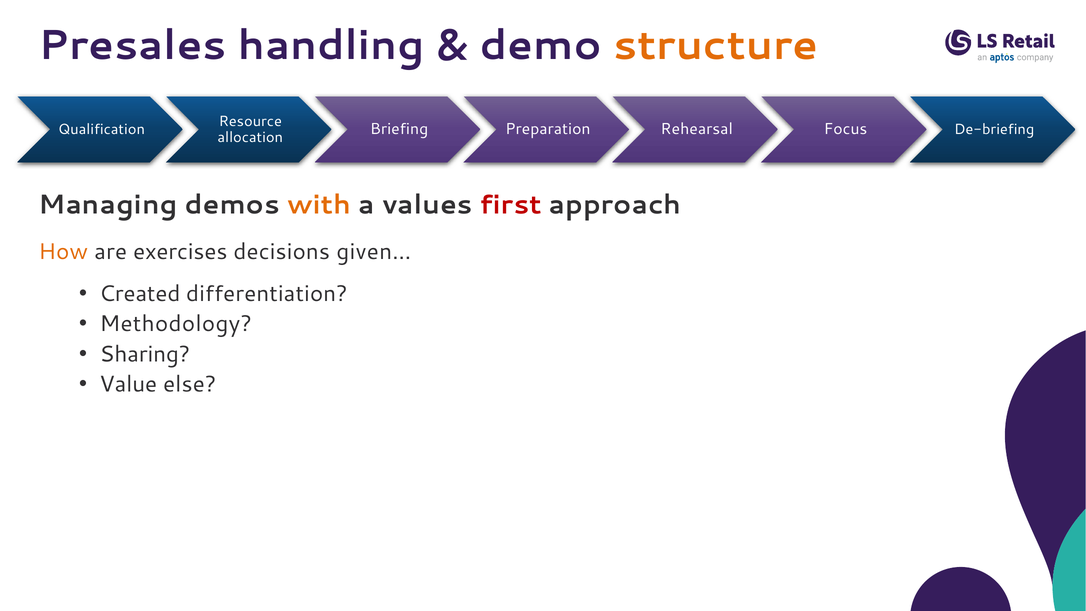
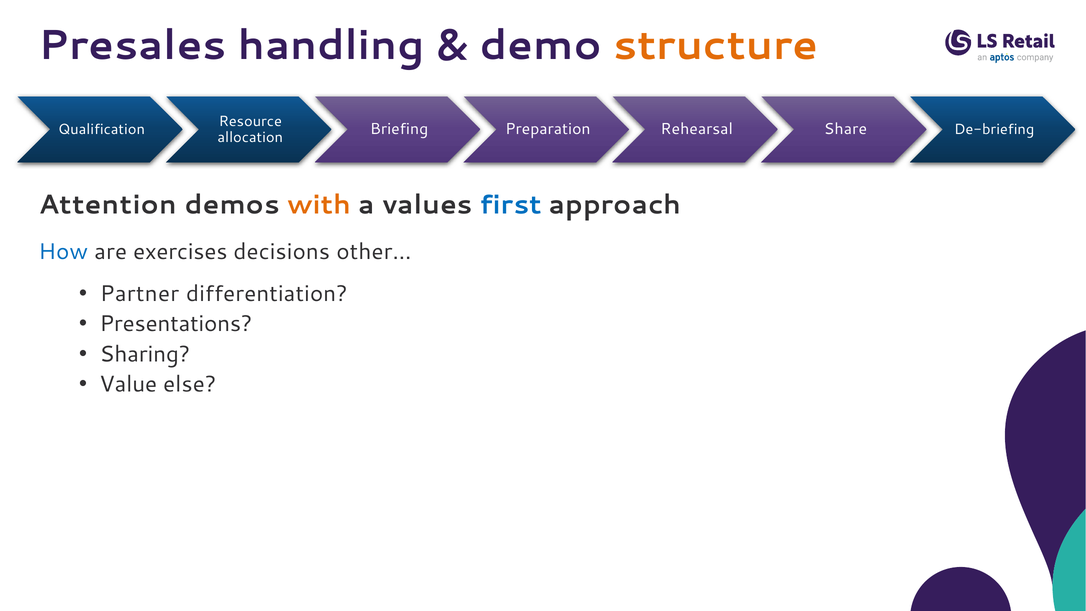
Focus: Focus -> Share
Managing: Managing -> Attention
first colour: red -> blue
How colour: orange -> blue
given…: given… -> other…
Created: Created -> Partner
Methodology: Methodology -> Presentations
